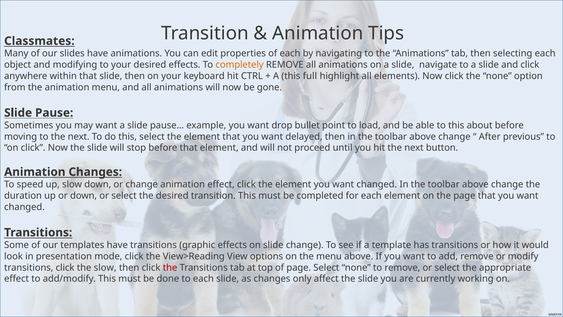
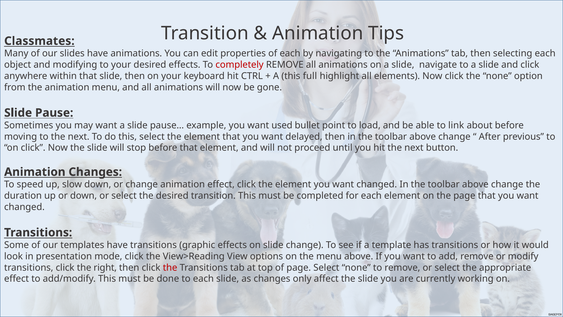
completely colour: orange -> red
drop: drop -> used
to this: this -> link
the slow: slow -> right
